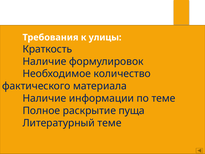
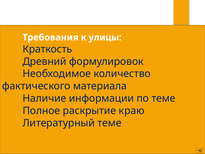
Наличие at (44, 61): Наличие -> Древний
пуща: пуща -> краю
